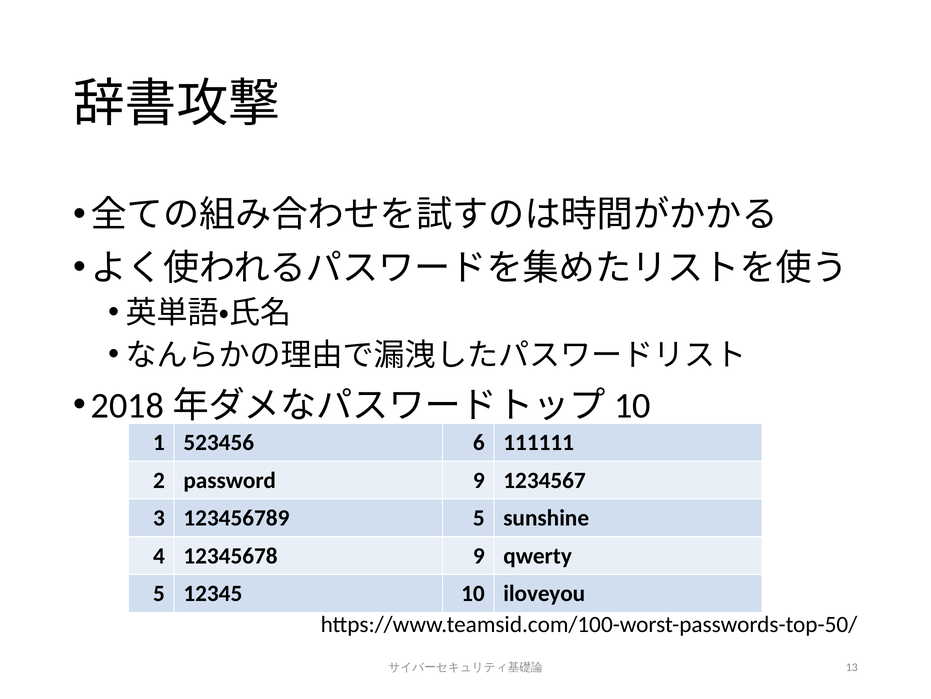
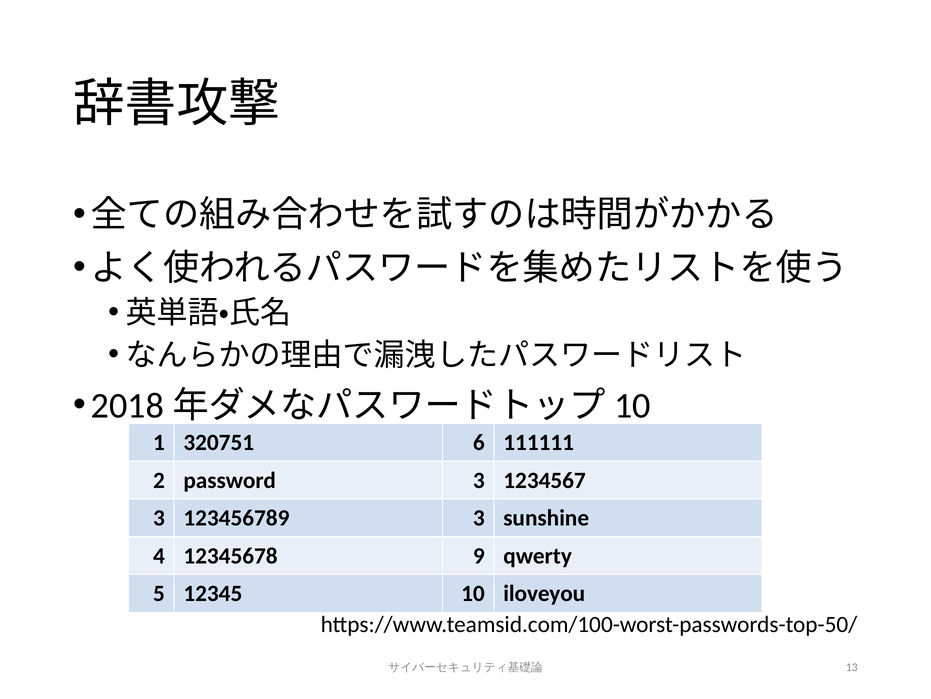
523456: 523456 -> 320751
password 9: 9 -> 3
123456789 5: 5 -> 3
